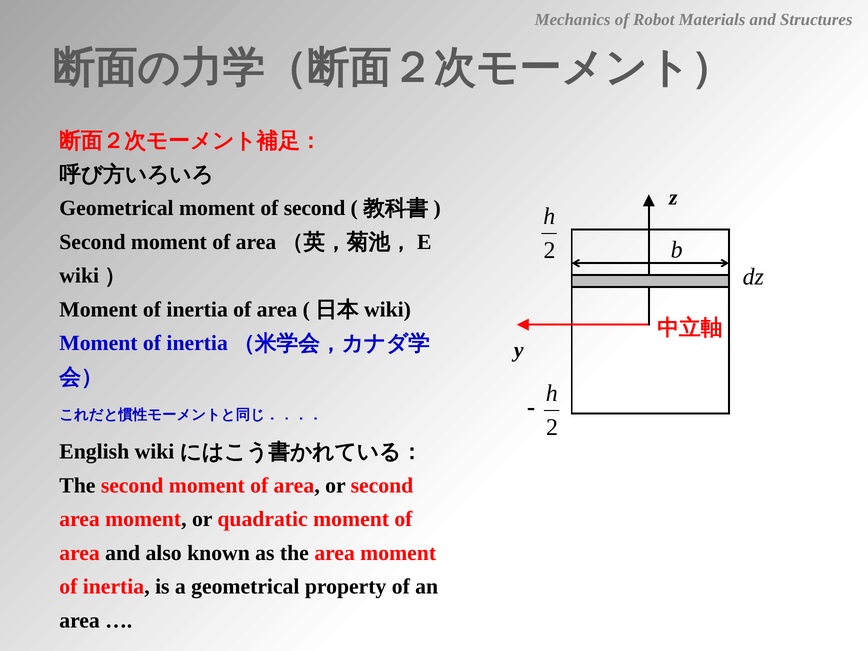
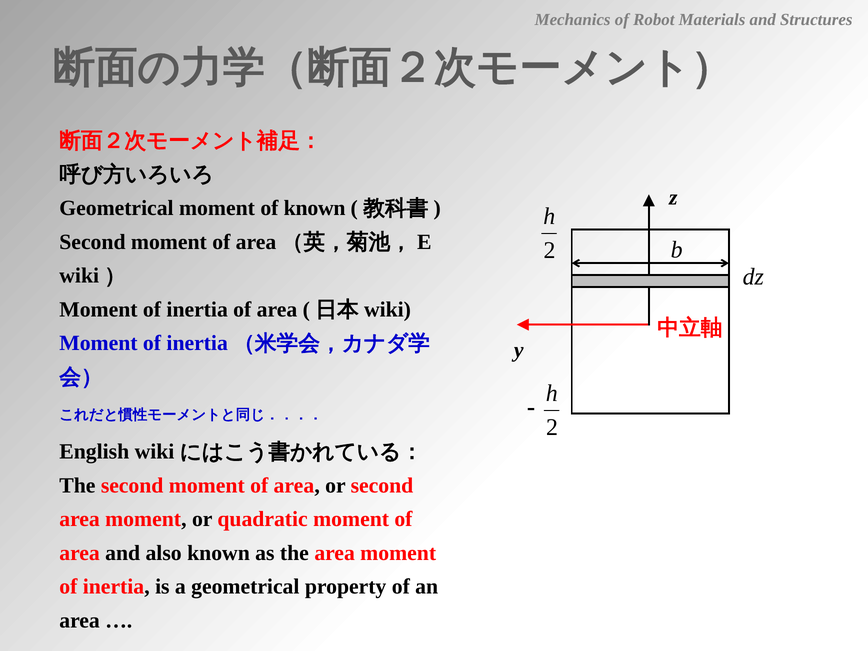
of second: second -> known
